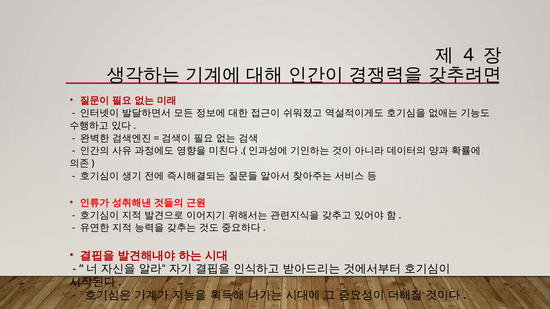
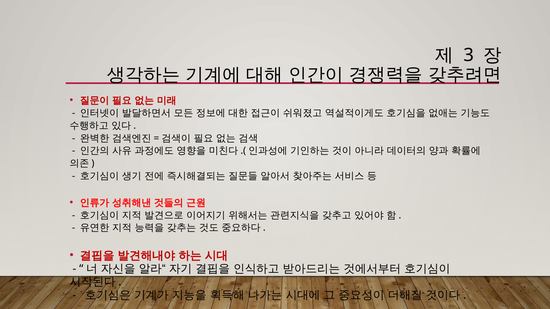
4: 4 -> 3
